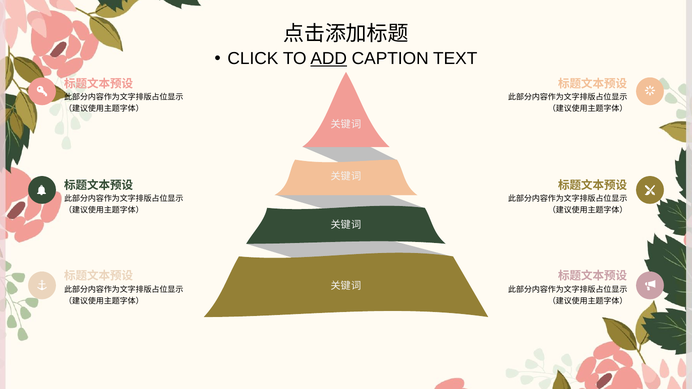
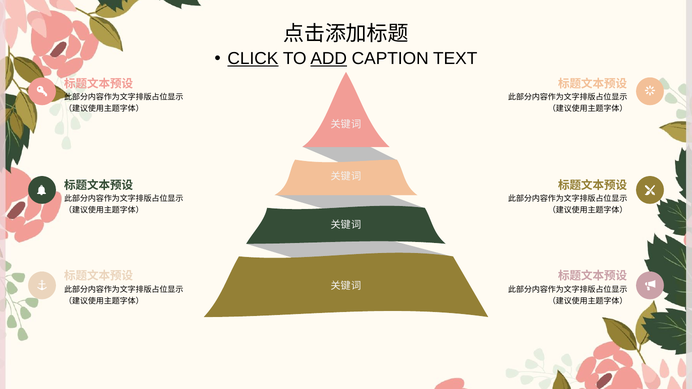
CLICK underline: none -> present
